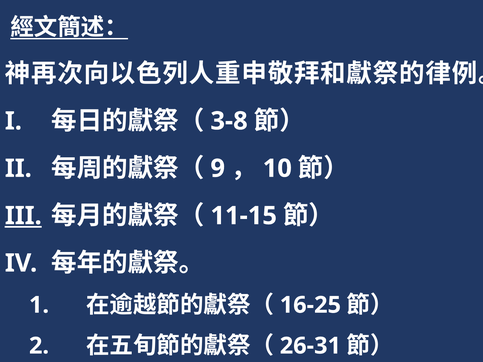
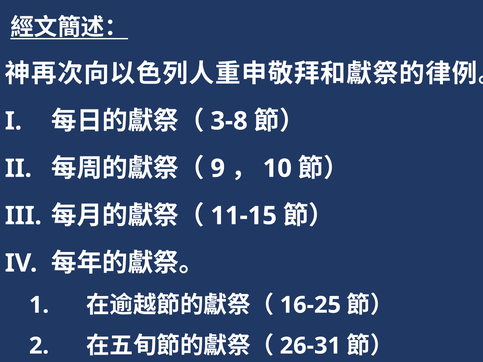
III underline: present -> none
